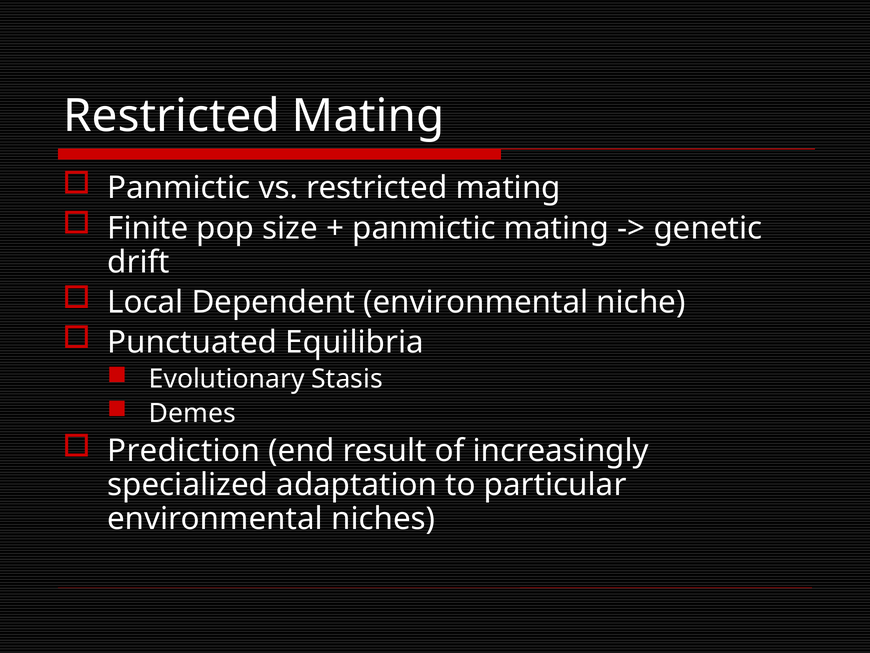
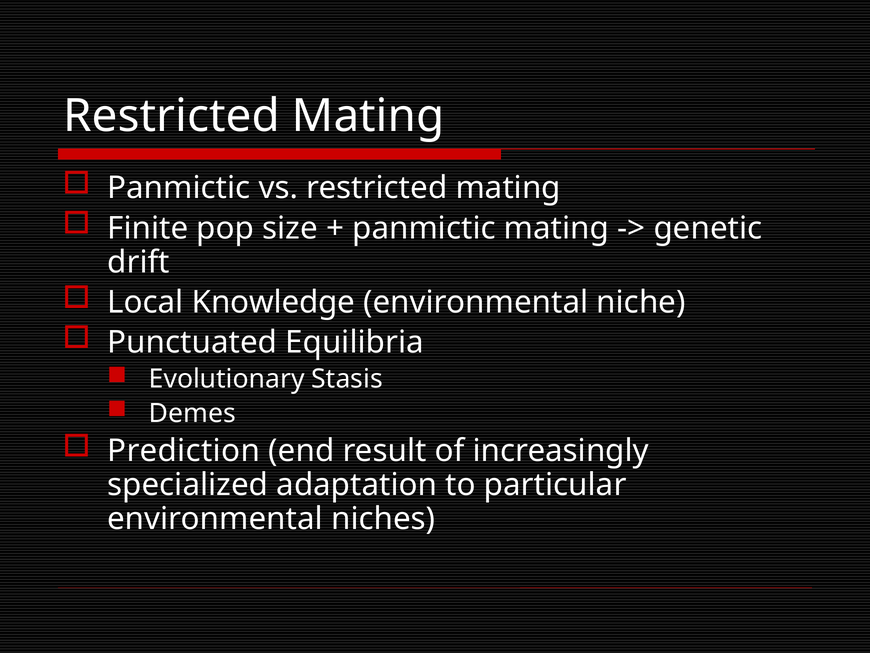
Dependent: Dependent -> Knowledge
